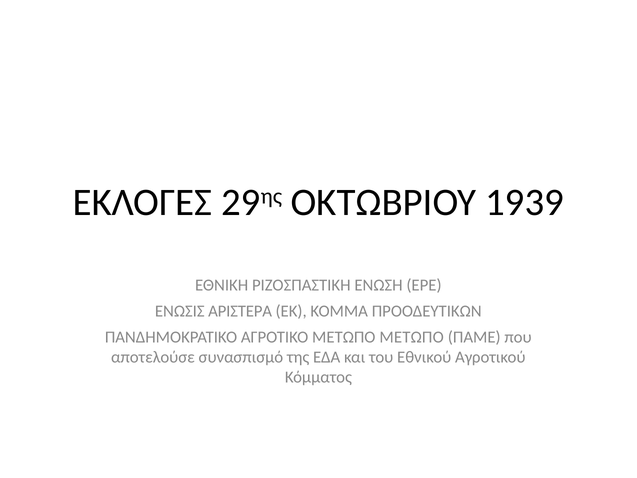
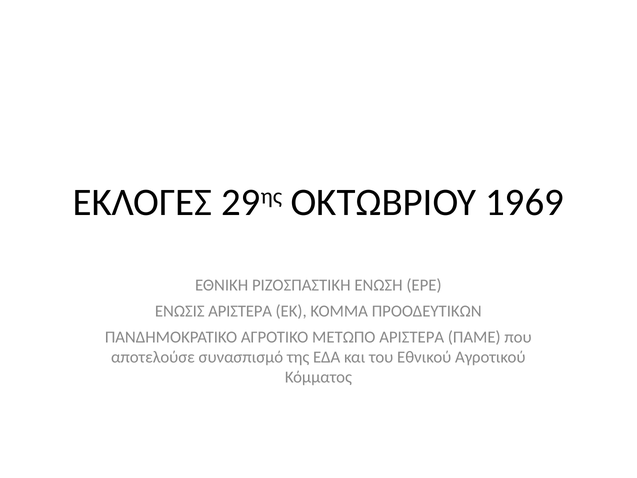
1939: 1939 -> 1969
ΜΕΤΩΠΟ ΜΕΤΩΠΟ: ΜΕΤΩΠΟ -> ΑΡΙΣΤΕΡΑ
